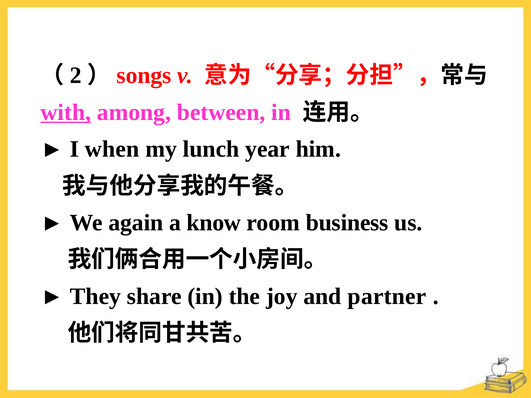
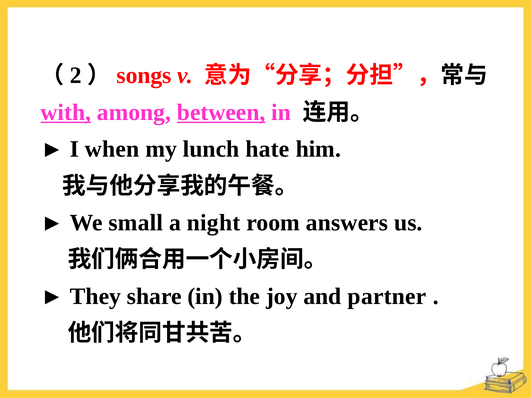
between underline: none -> present
year: year -> hate
again: again -> small
know: know -> night
business: business -> answers
